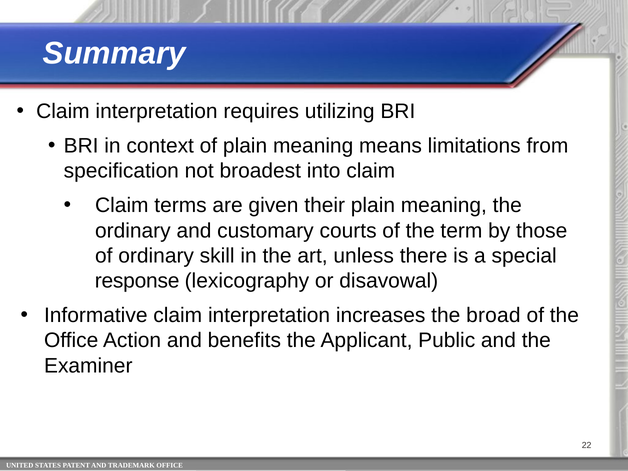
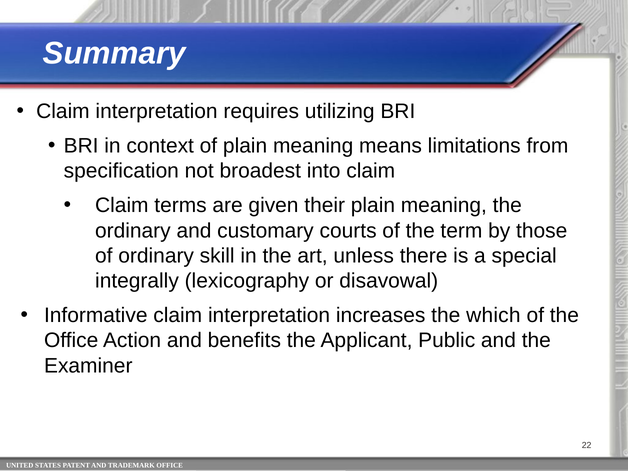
response: response -> integrally
broad: broad -> which
